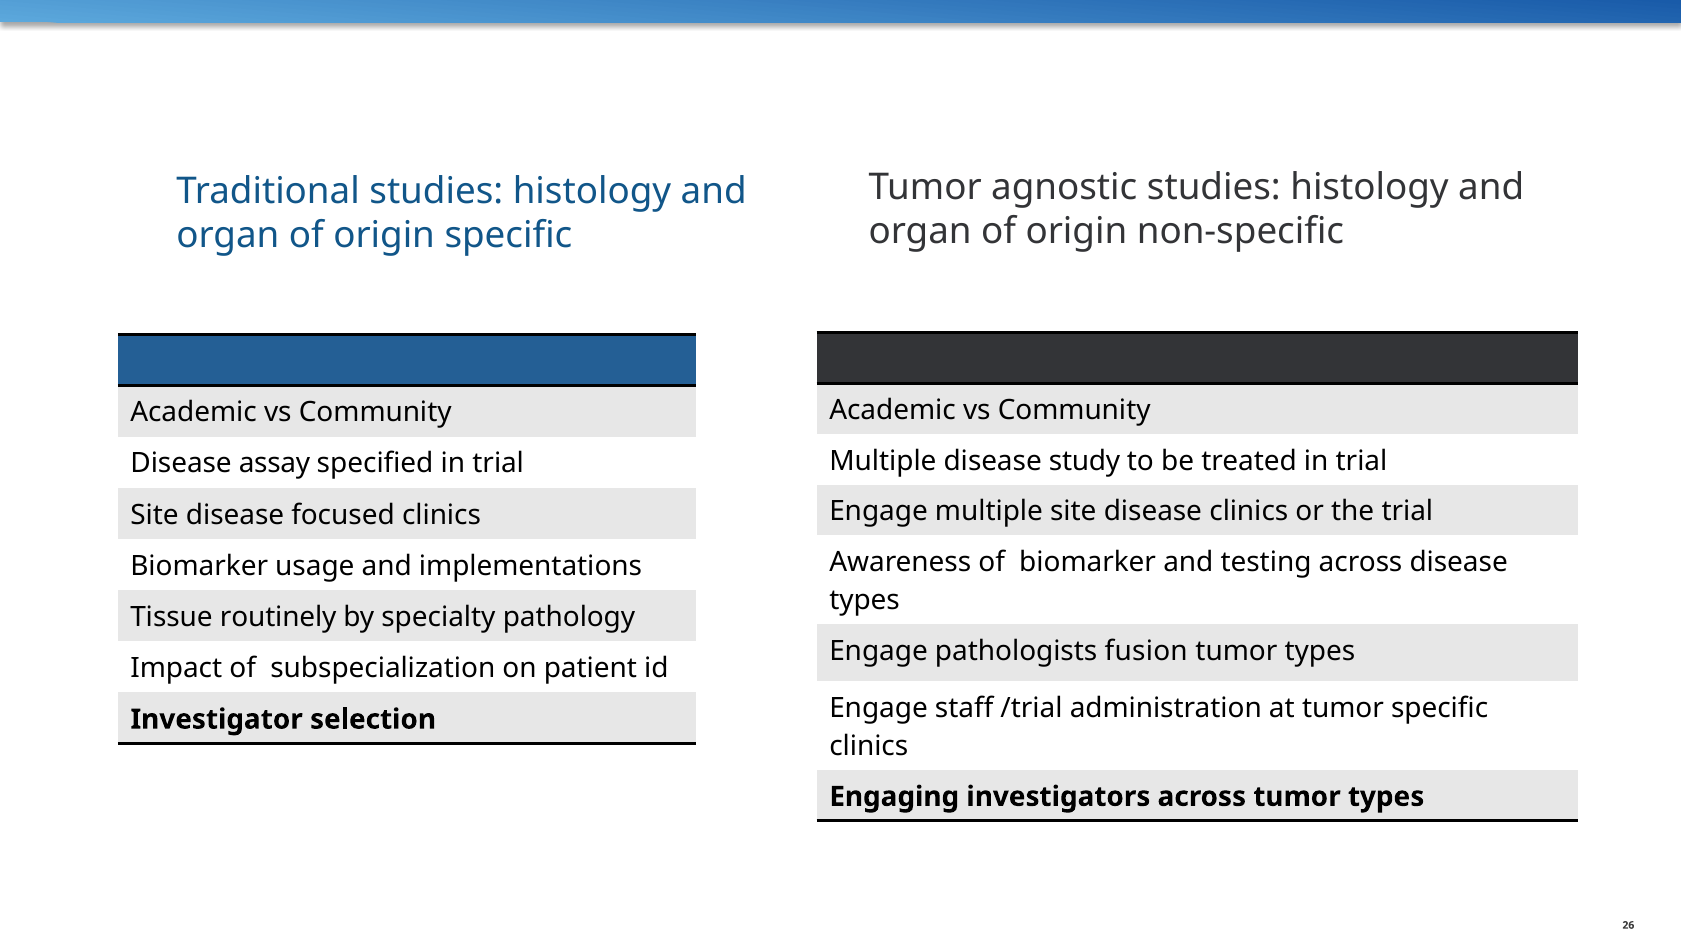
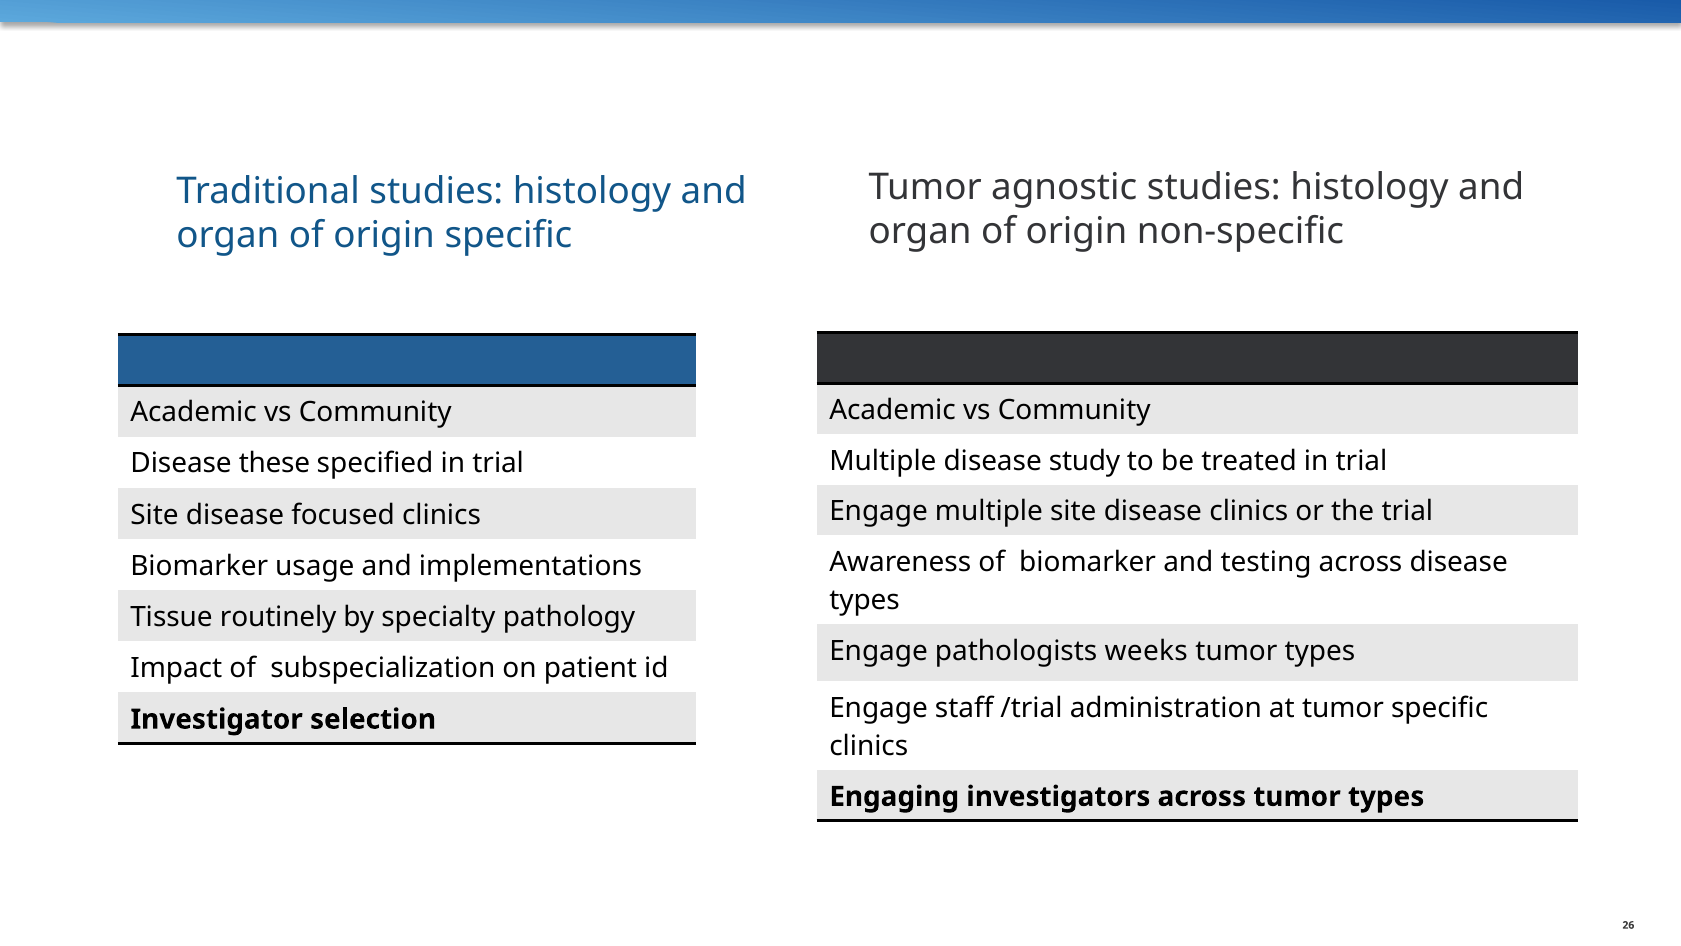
assay: assay -> these
fusion: fusion -> weeks
